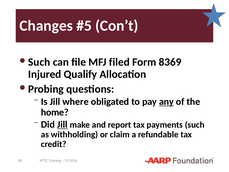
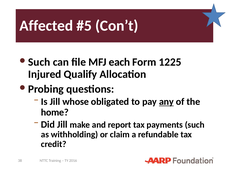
Changes: Changes -> Affected
filed: filed -> each
8369: 8369 -> 1225
where: where -> whose
Jill at (62, 124) underline: present -> none
